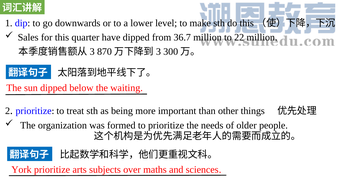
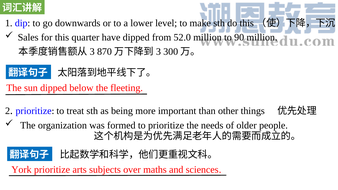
36.7: 36.7 -> 52.0
22: 22 -> 90
waiting: waiting -> fleeting
